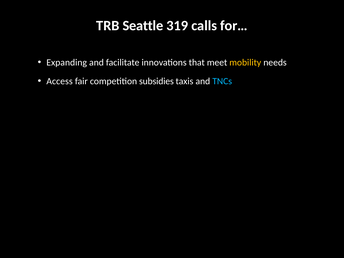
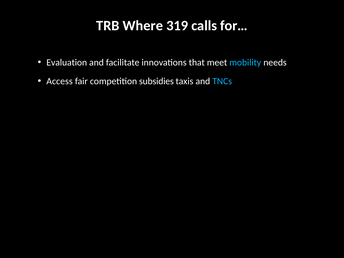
Seattle: Seattle -> Where
Expanding: Expanding -> Evaluation
mobility colour: yellow -> light blue
